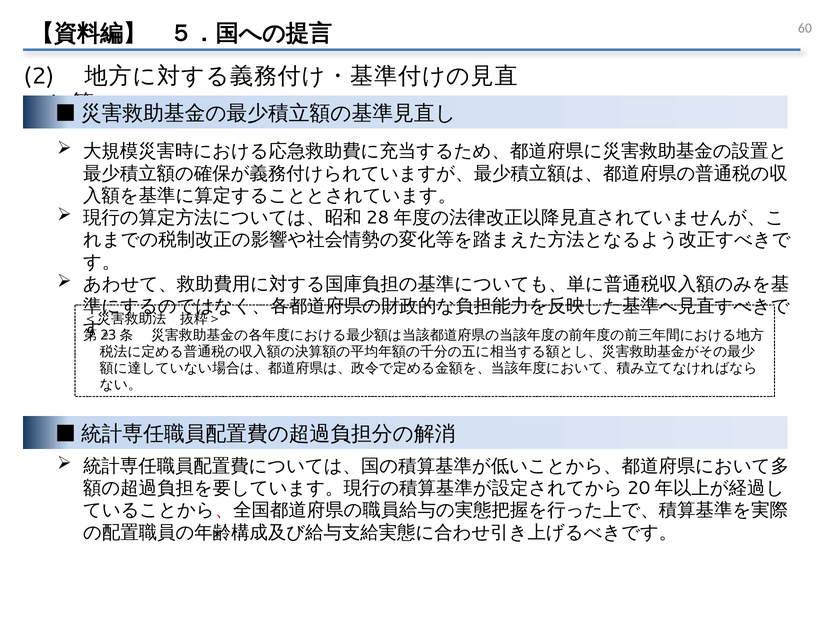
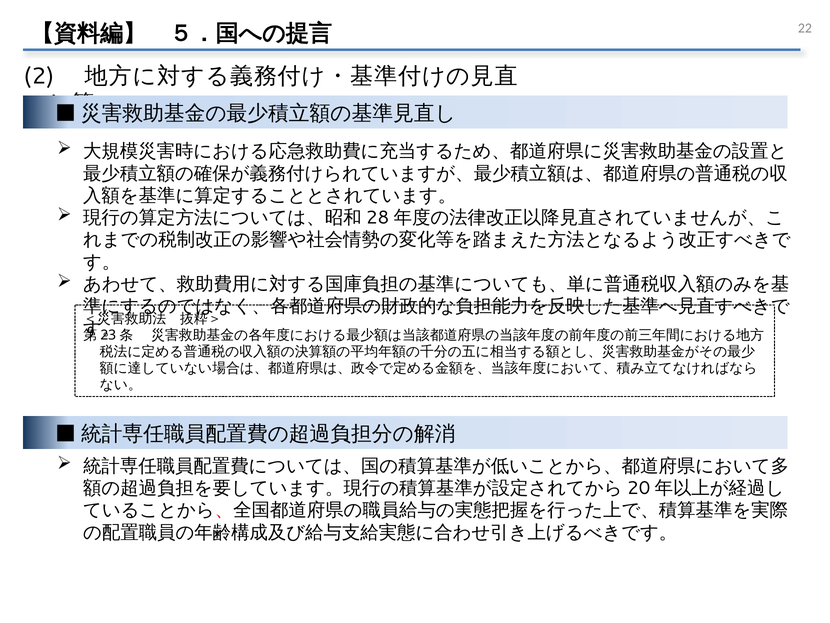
60: 60 -> 22
